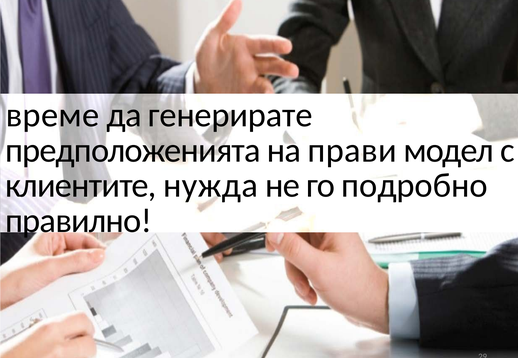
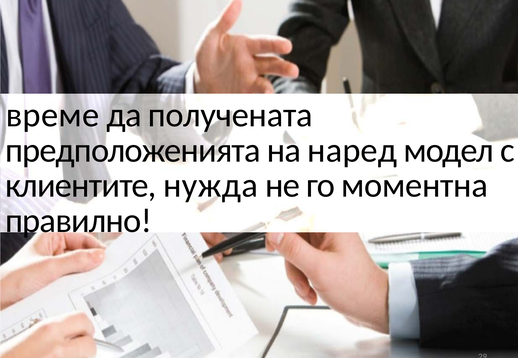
генерирате: генерирате -> получената
прави: прави -> наред
подробно: подробно -> моментна
